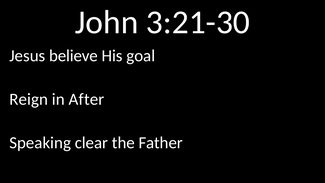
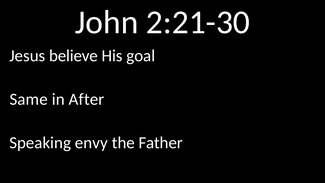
3:21-30: 3:21-30 -> 2:21-30
Reign: Reign -> Same
clear: clear -> envy
